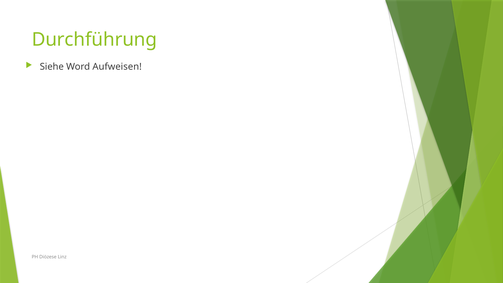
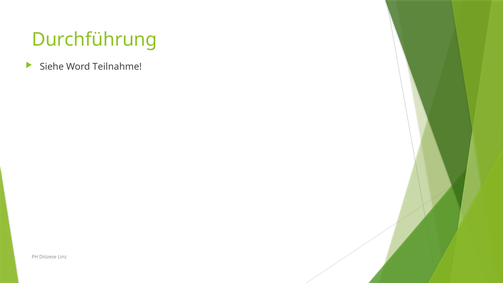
Aufweisen: Aufweisen -> Teilnahme
